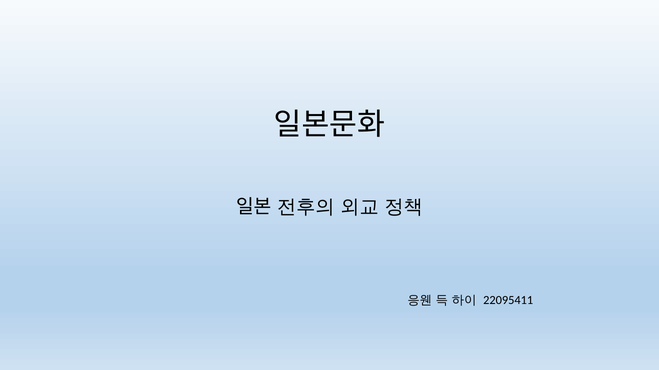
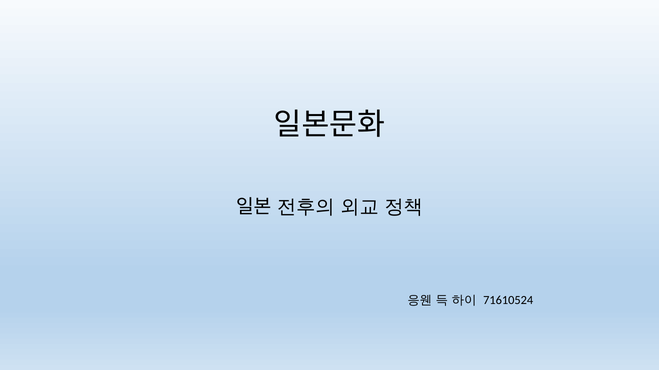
22095411: 22095411 -> 71610524
